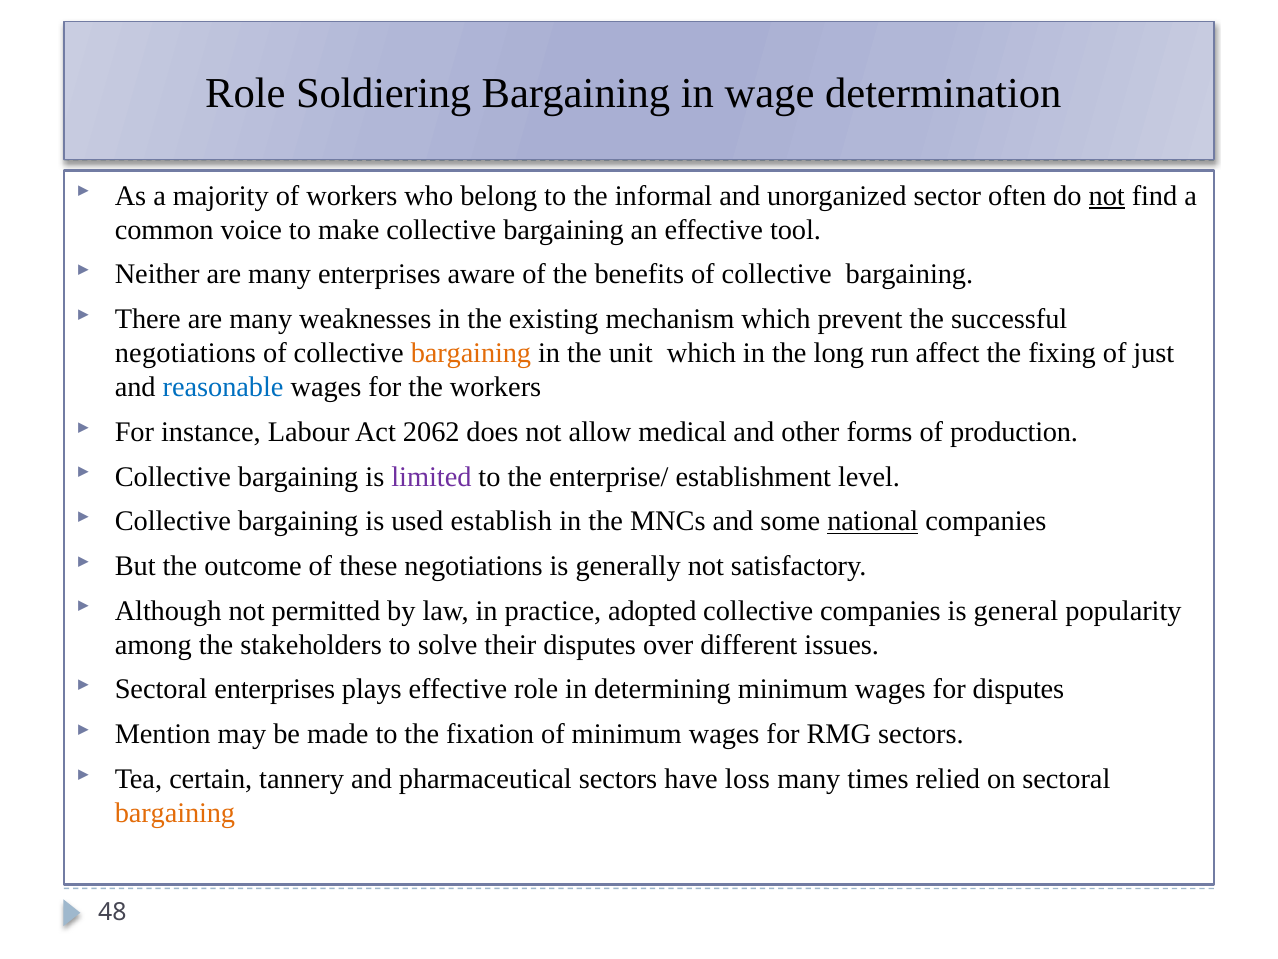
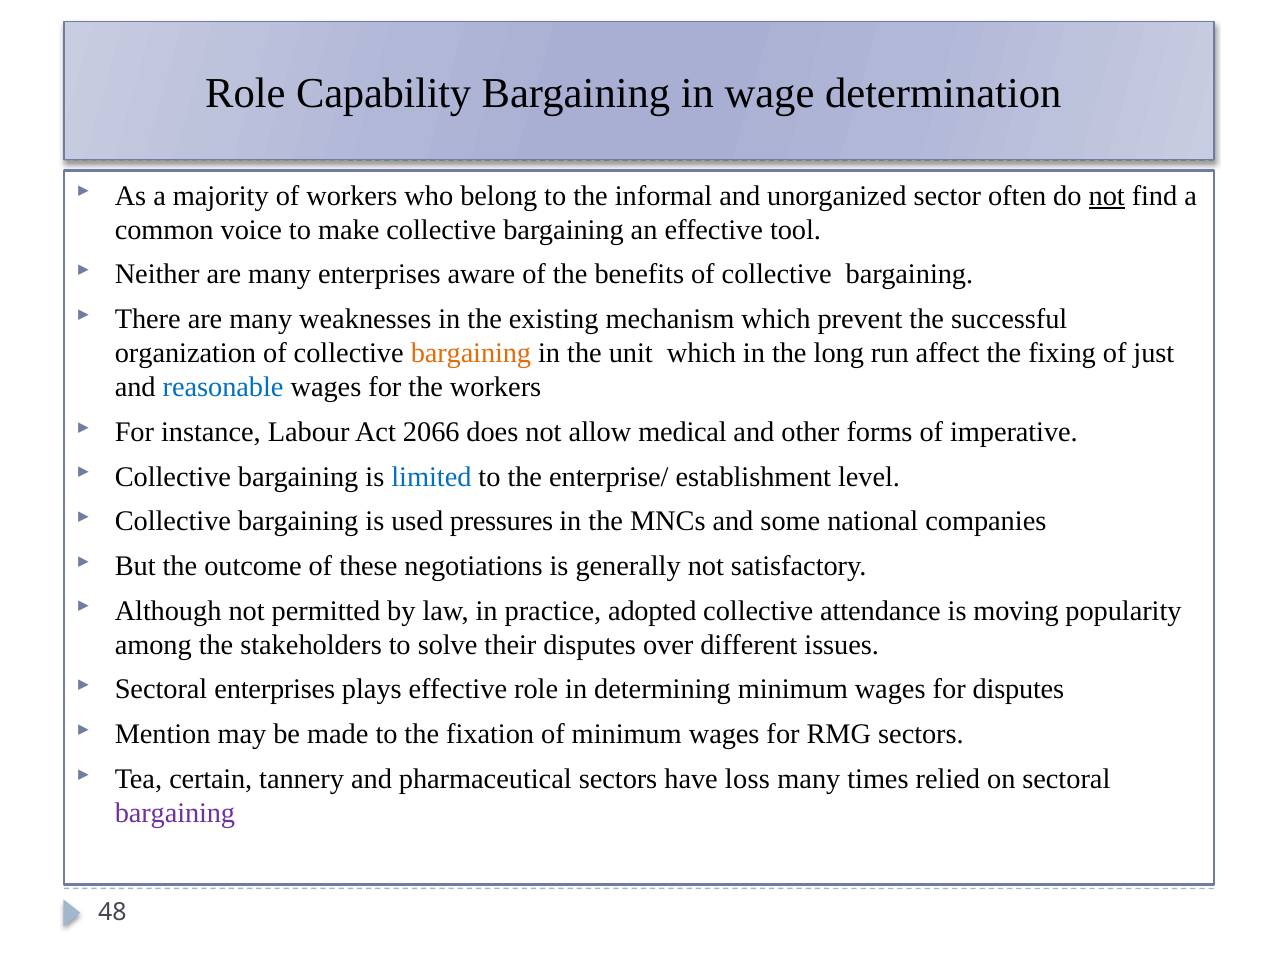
Soldiering: Soldiering -> Capability
negotiations at (185, 353): negotiations -> organization
2062: 2062 -> 2066
production: production -> imperative
limited colour: purple -> blue
establish: establish -> pressures
national underline: present -> none
collective companies: companies -> attendance
general: general -> moving
bargaining at (175, 813) colour: orange -> purple
